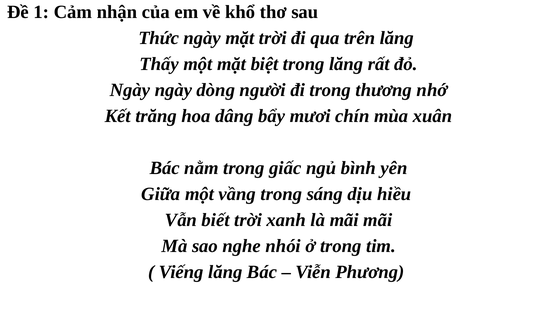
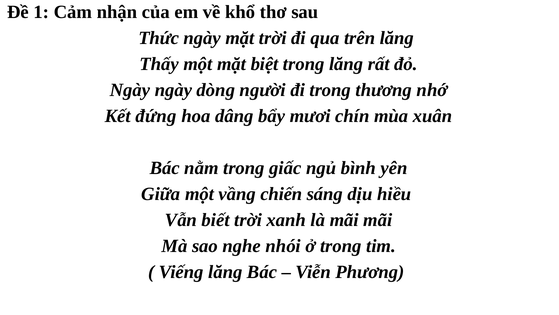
trăng: trăng -> đứng
vầng trong: trong -> chiến
